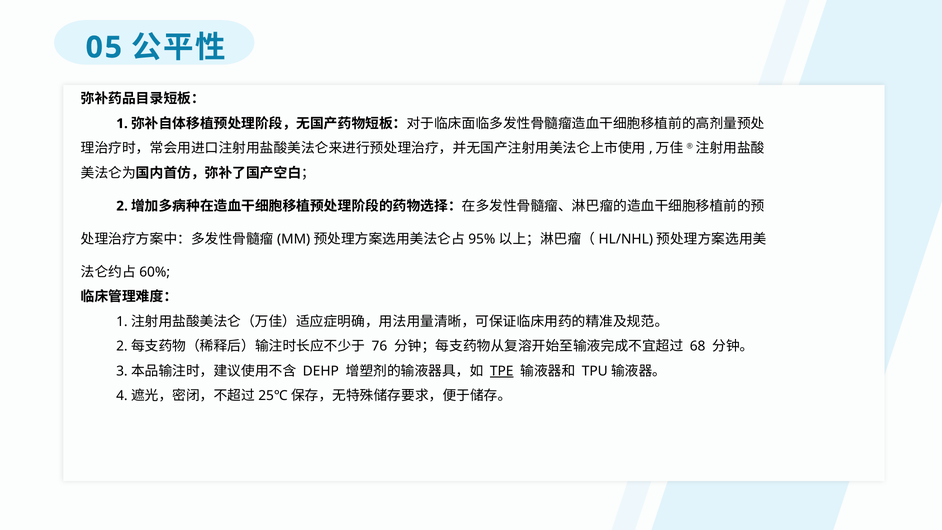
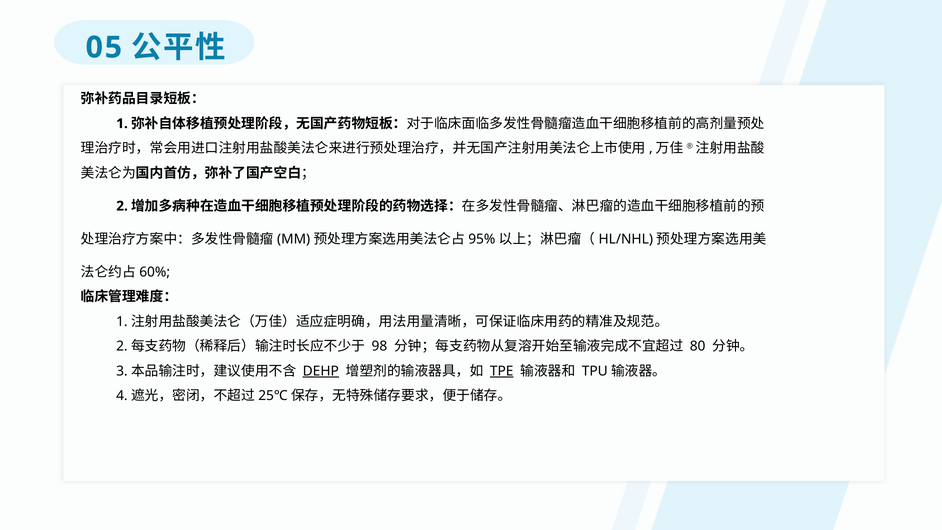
76: 76 -> 98
68: 68 -> 80
DEHP underline: none -> present
